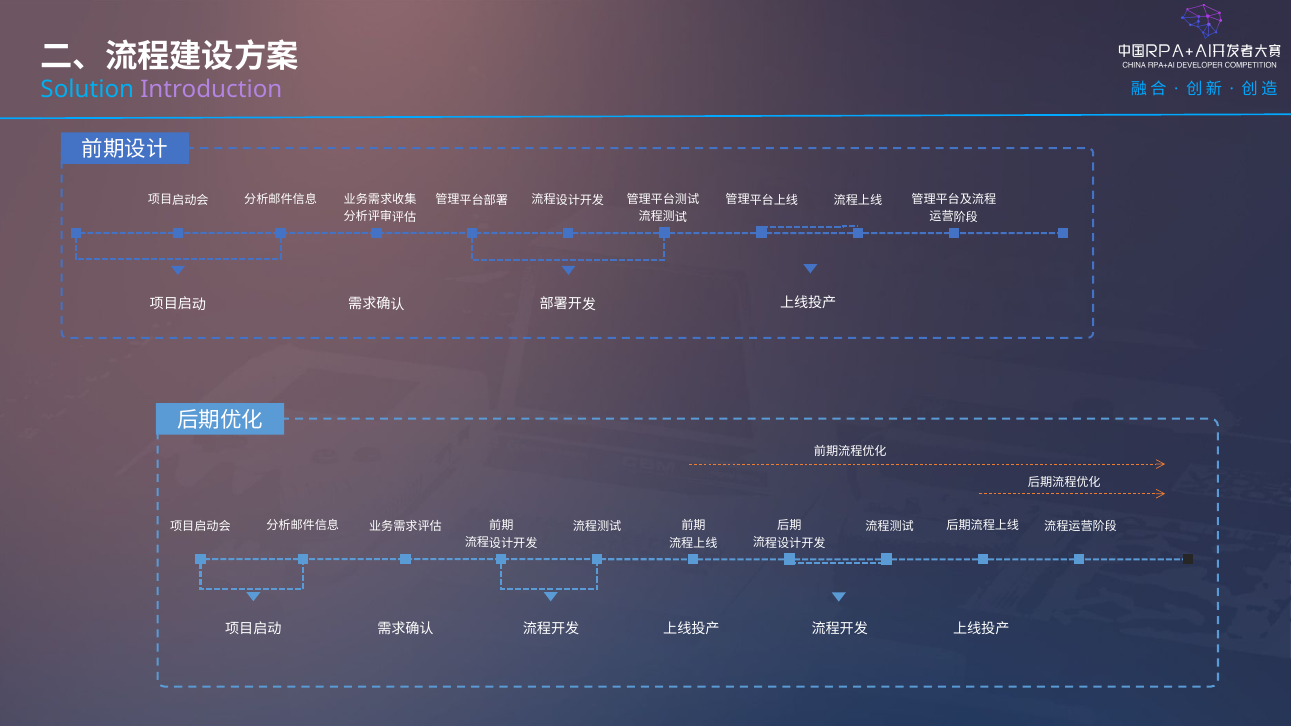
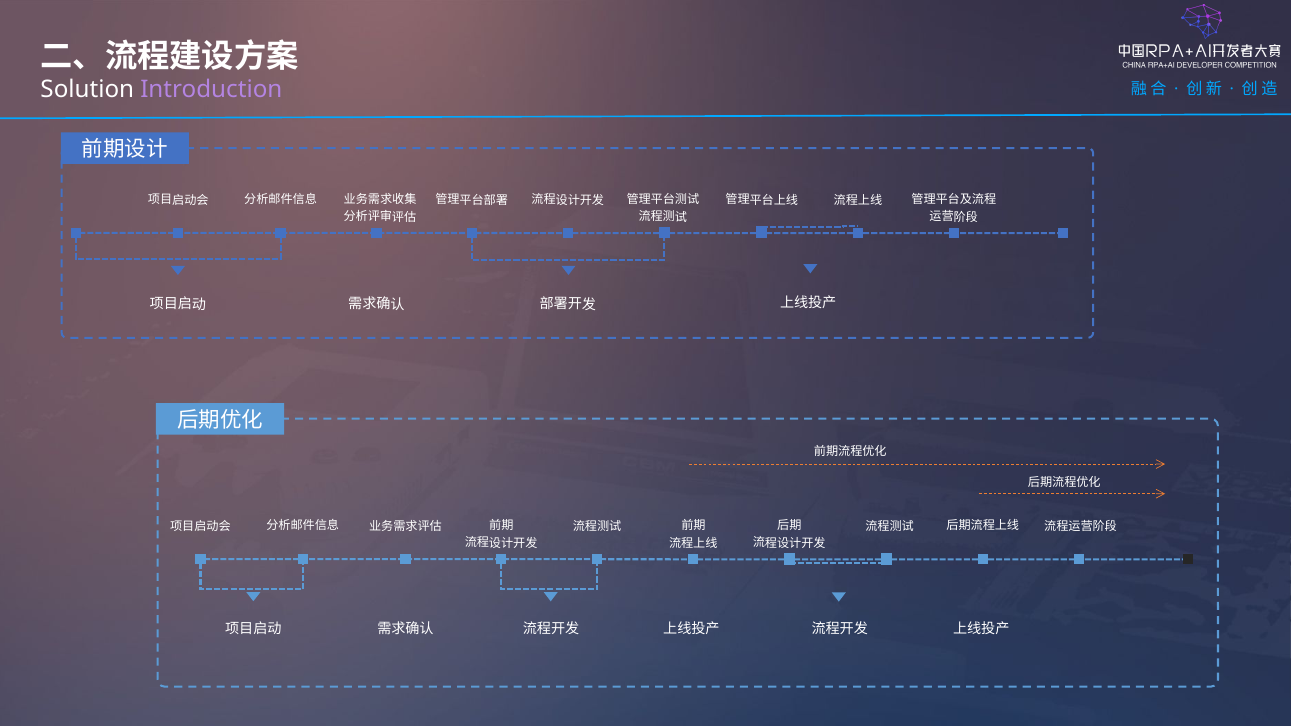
Solution colour: light blue -> white
